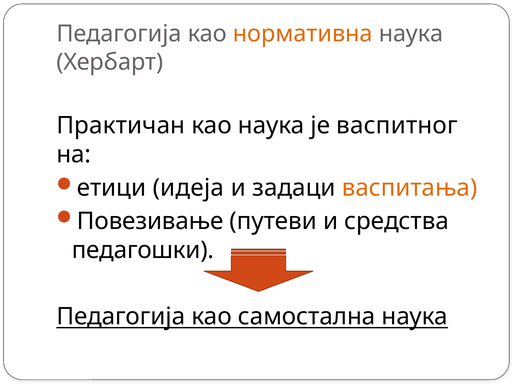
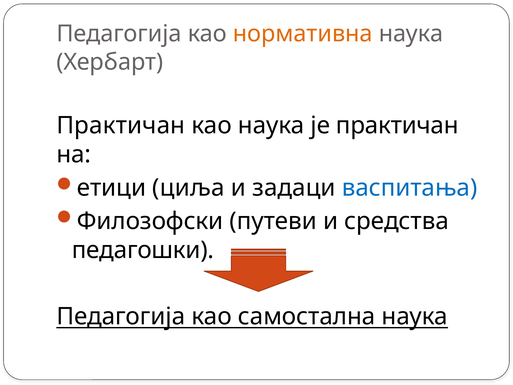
је васпитног: васпитног -> практичан
идеја: идеја -> циља
васпитања colour: orange -> blue
Повезивање: Повезивање -> Филозофски
